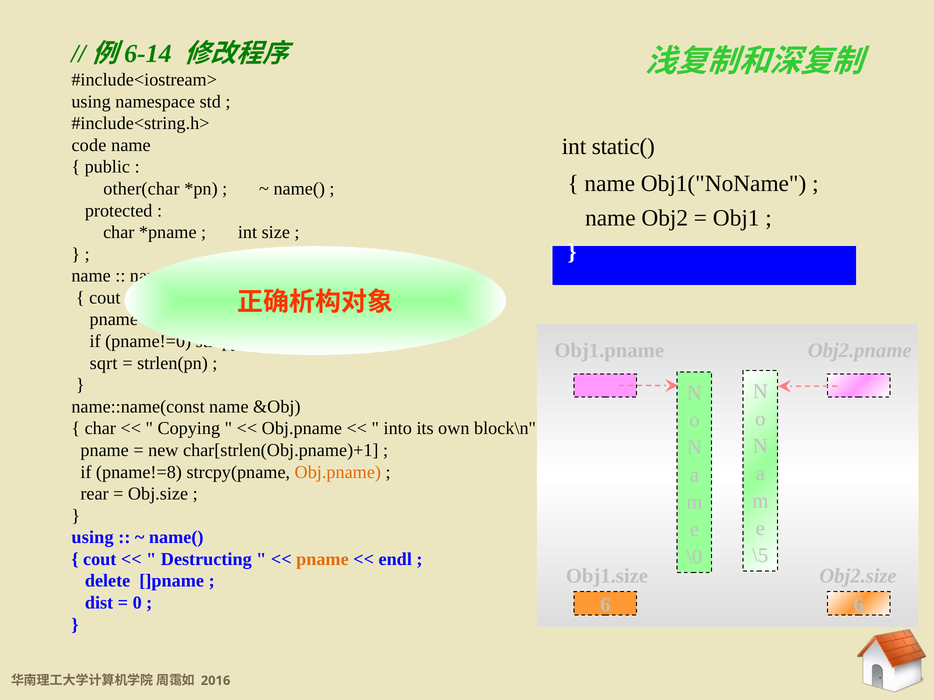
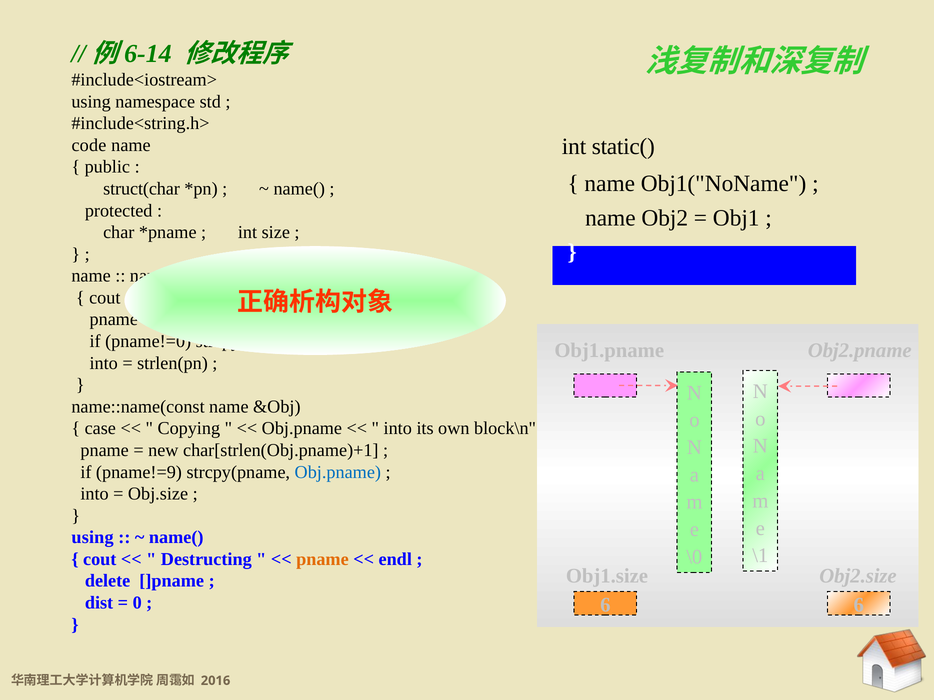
other(char: other(char -> struct(char
sqrt at (104, 363): sqrt -> into
char at (100, 429): char -> case
pname!=8: pname!=8 -> pname!=9
Obj.pname at (338, 472) colour: orange -> blue
rear at (95, 494): rear -> into
\5: \5 -> \1
